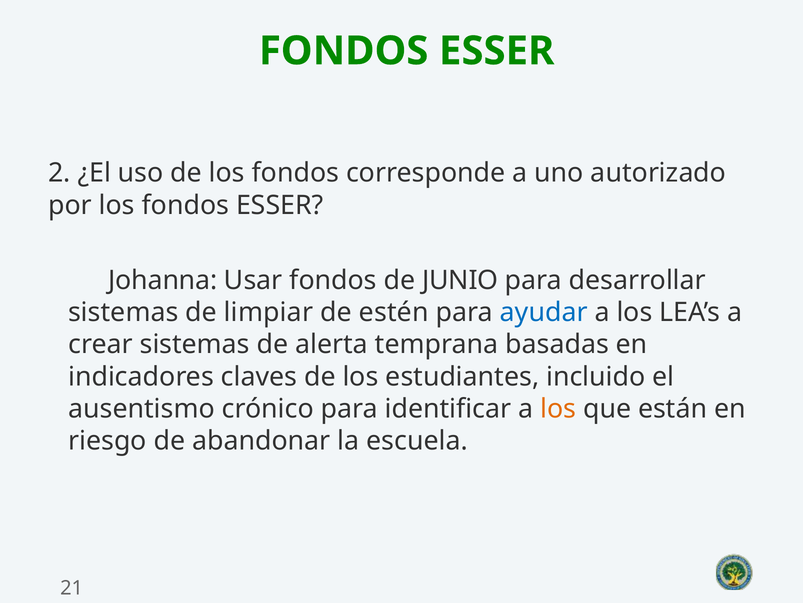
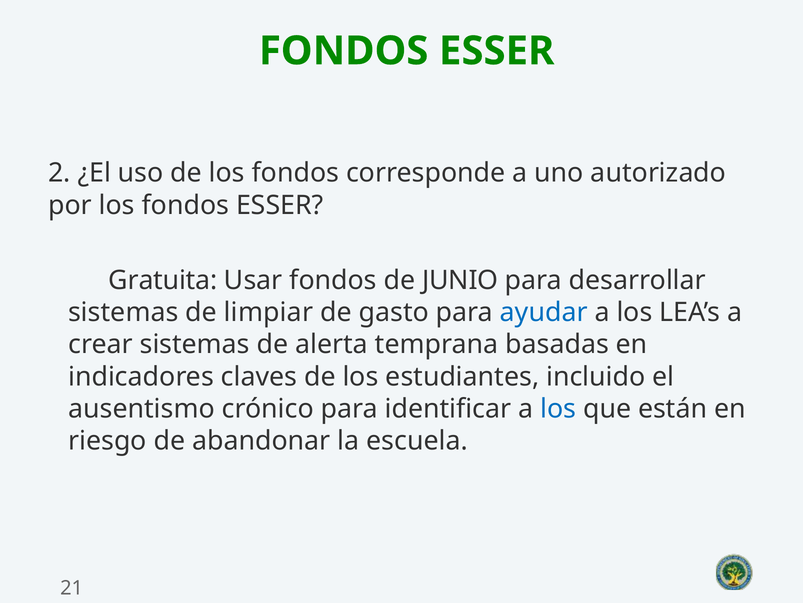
Johanna: Johanna -> Gratuita
estén: estén -> gasto
los at (558, 408) colour: orange -> blue
